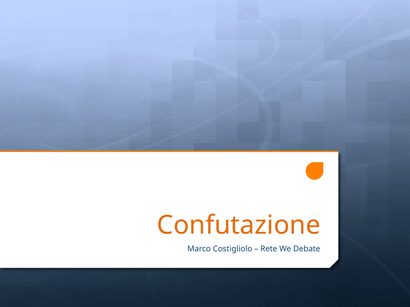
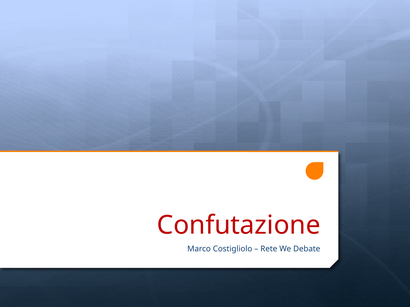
Confutazione colour: orange -> red
